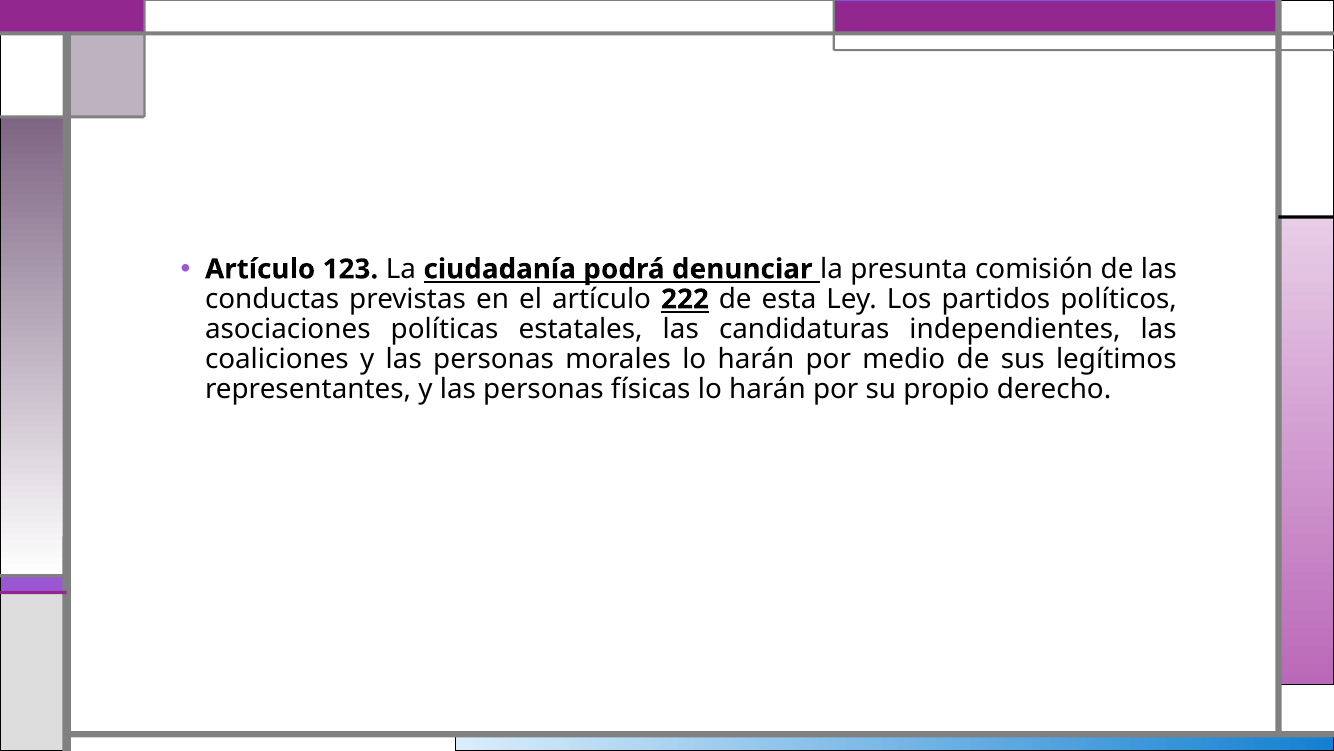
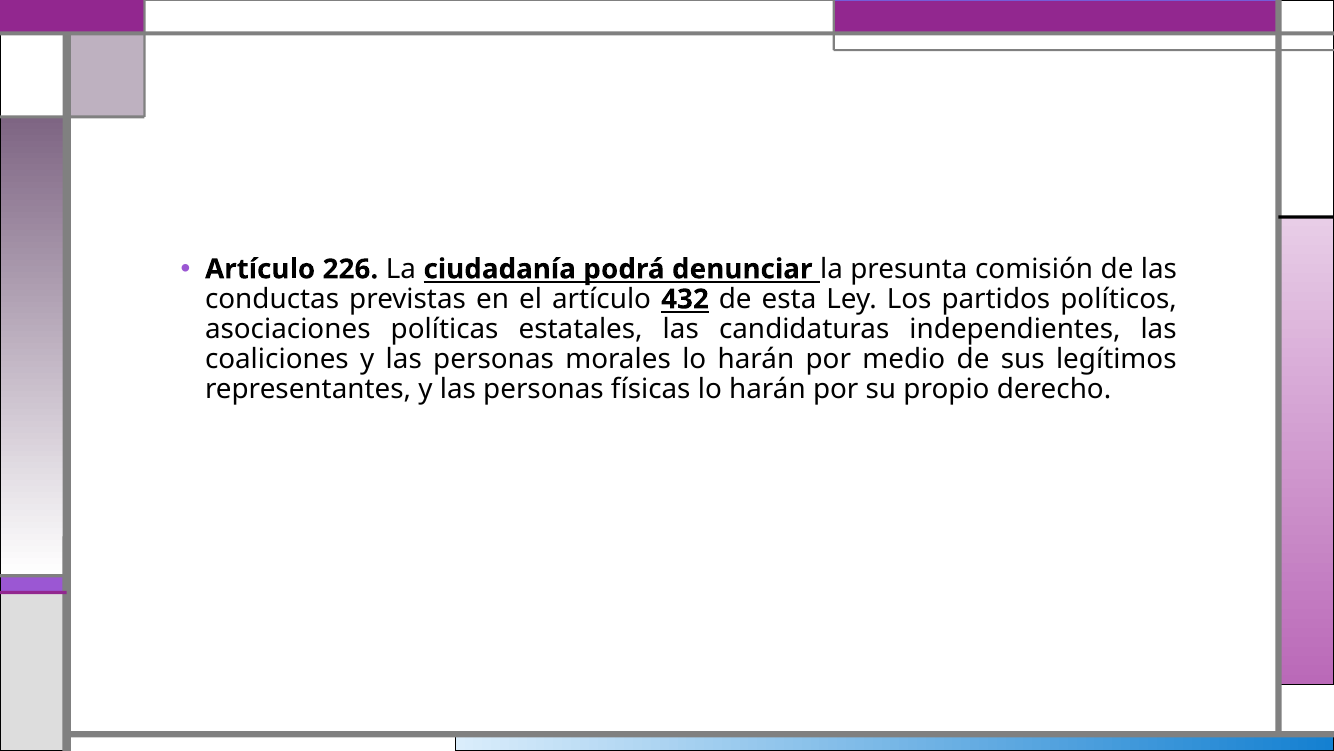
123: 123 -> 226
222: 222 -> 432
